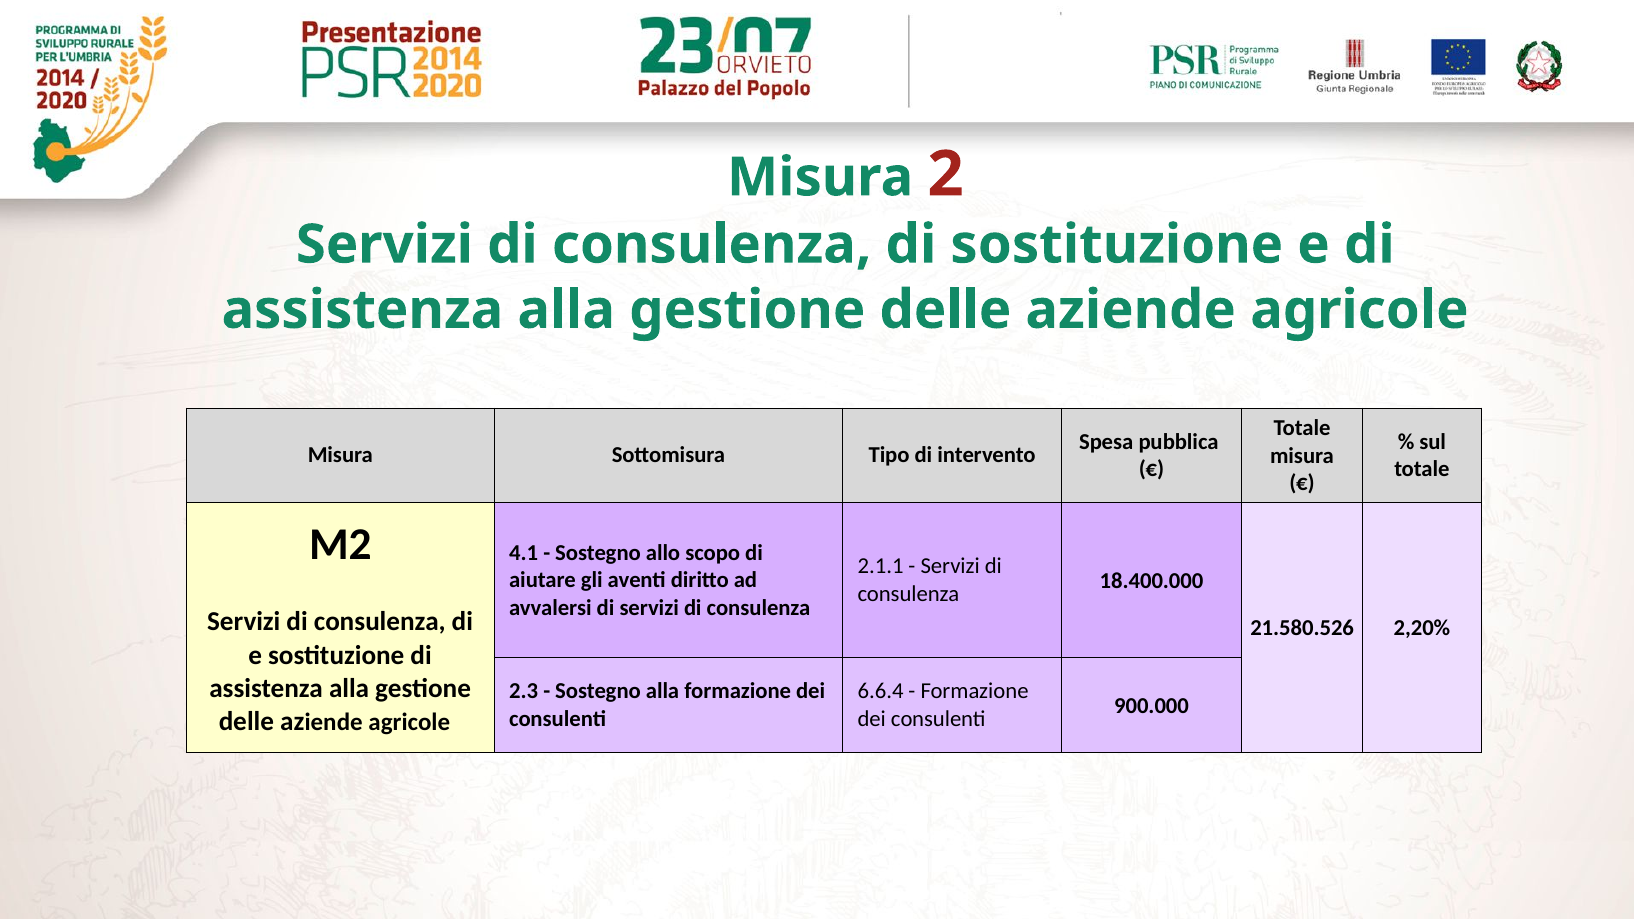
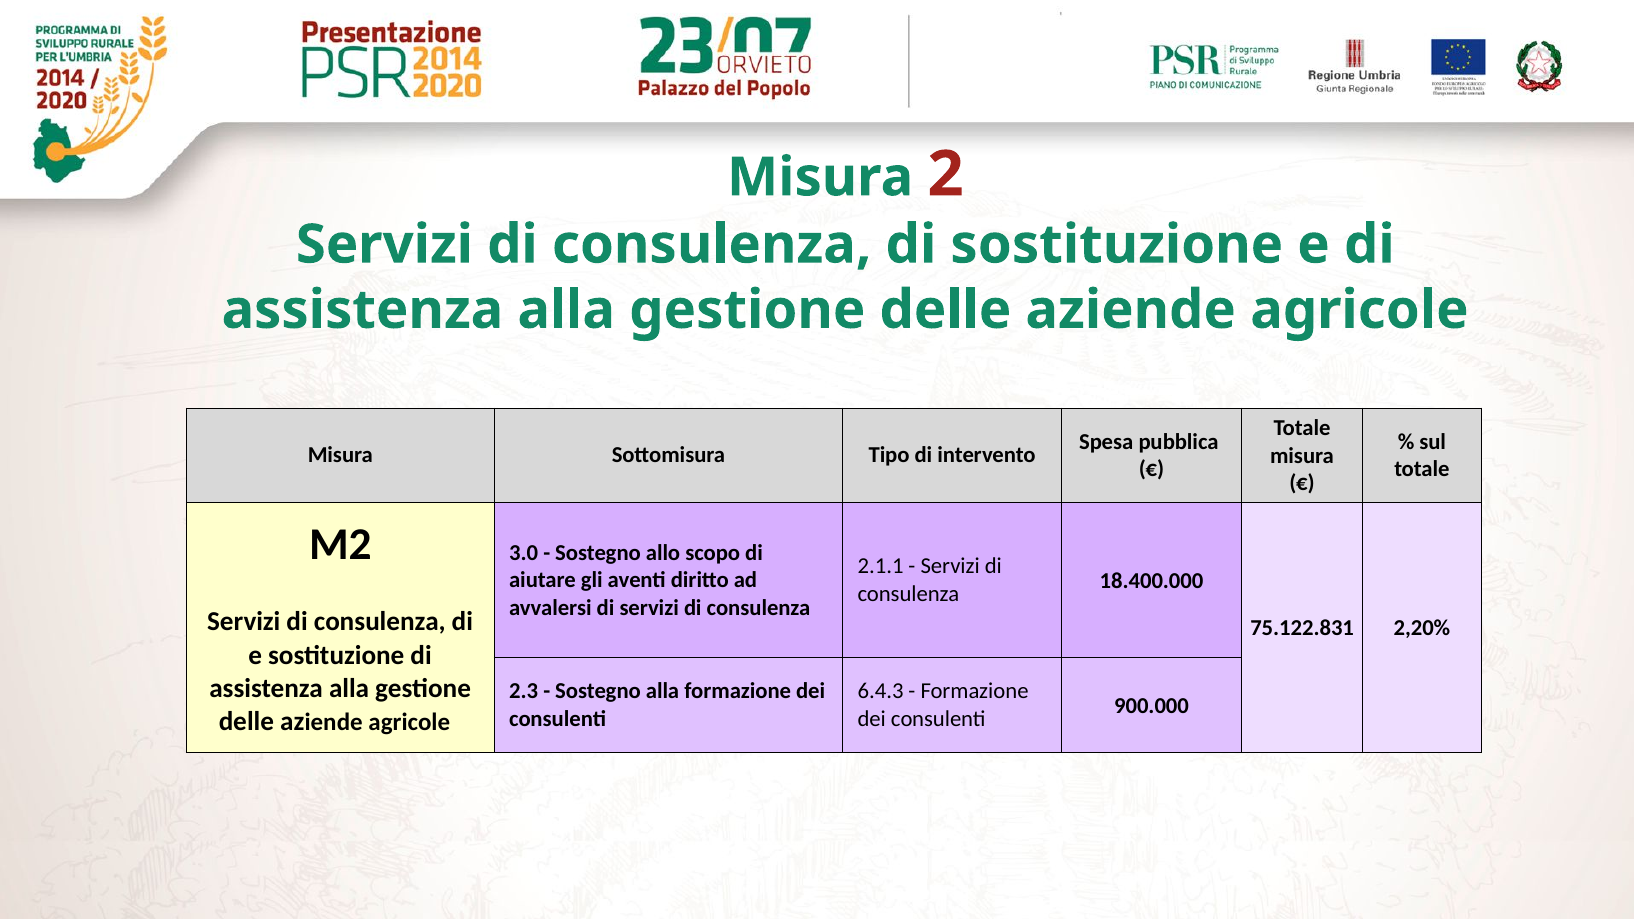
4.1: 4.1 -> 3.0
21.580.526: 21.580.526 -> 75.122.831
6.6.4: 6.6.4 -> 6.4.3
